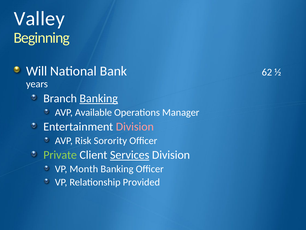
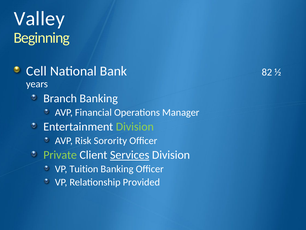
Will: Will -> Cell
62: 62 -> 82
Banking at (99, 98) underline: present -> none
Available: Available -> Financial
Division at (135, 126) colour: pink -> light green
Month: Month -> Tuition
